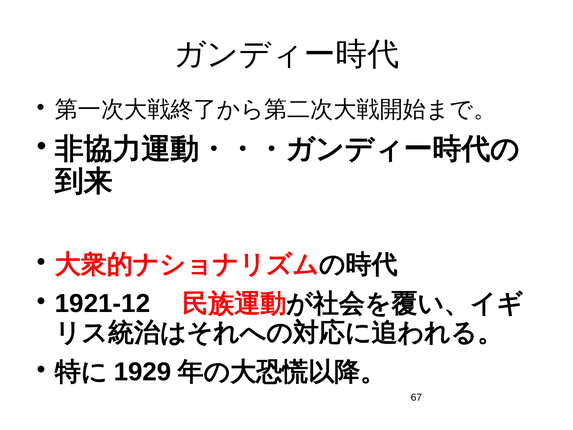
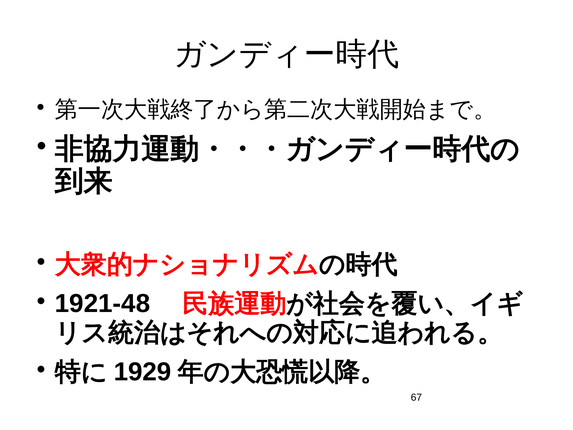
1921-12: 1921-12 -> 1921-48
